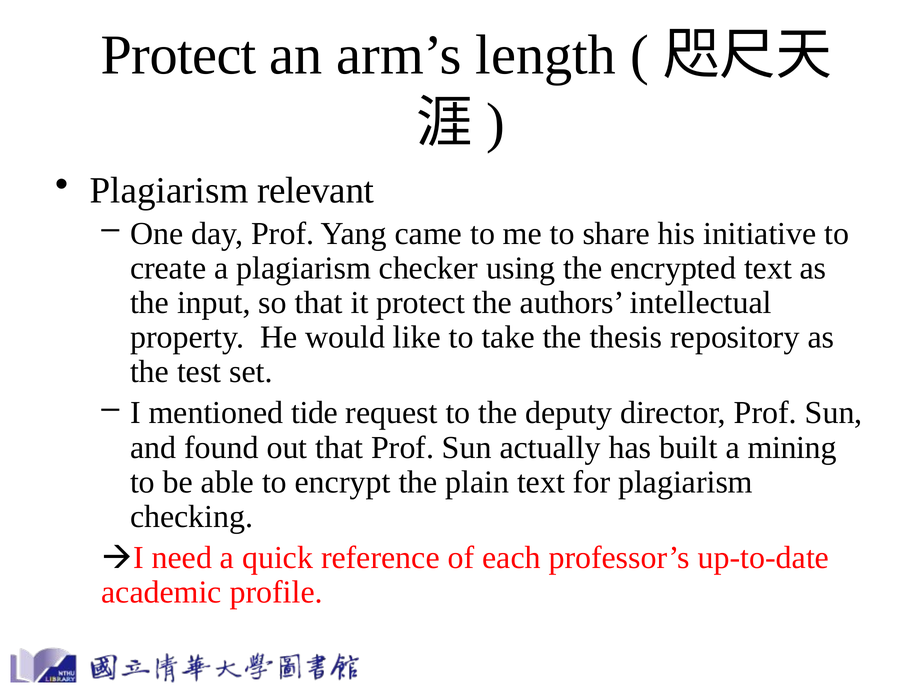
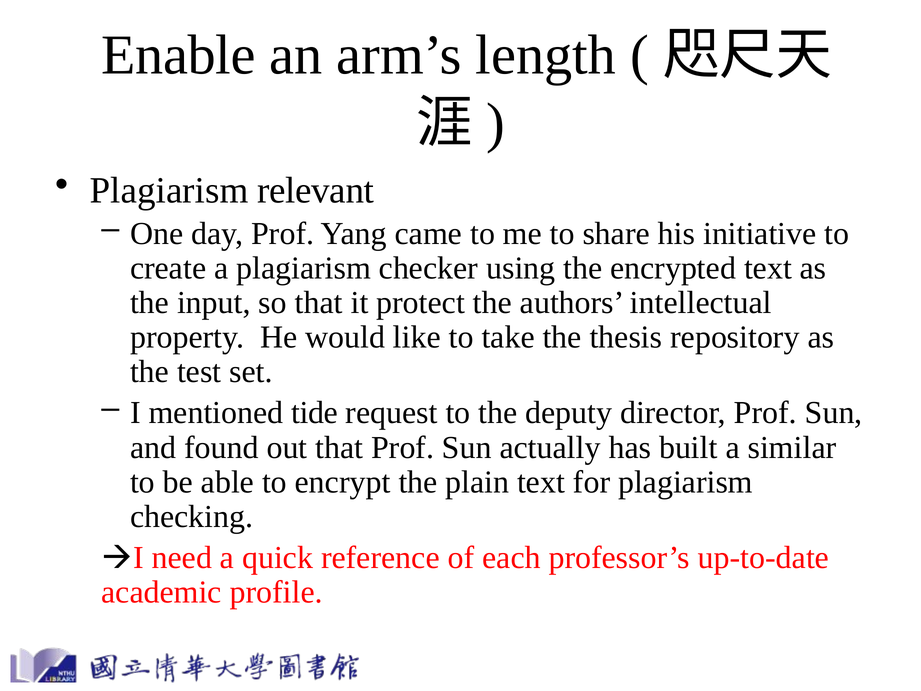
Protect at (179, 55): Protect -> Enable
mining: mining -> similar
